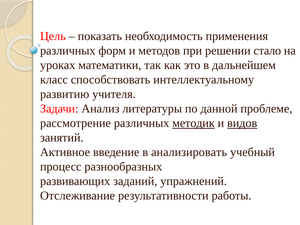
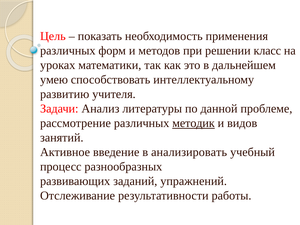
стало: стало -> класс
класс: класс -> умею
видов underline: present -> none
